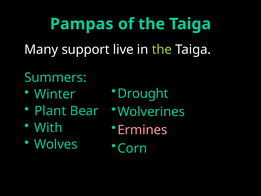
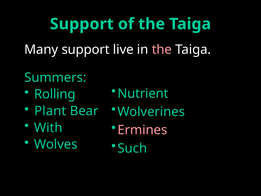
Pampas at (82, 24): Pampas -> Support
the at (162, 50) colour: light green -> pink
Drought: Drought -> Nutrient
Winter: Winter -> Rolling
Corn: Corn -> Such
